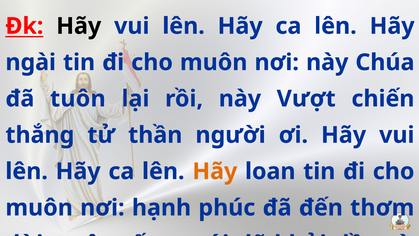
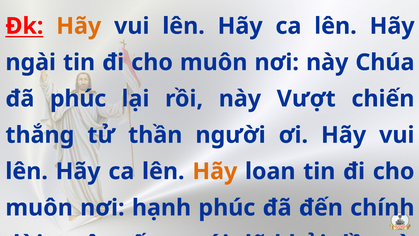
Hãy at (79, 26) colour: black -> orange
đã tuôn: tuôn -> phúc
thơm: thơm -> chính
